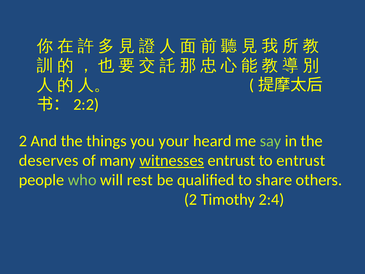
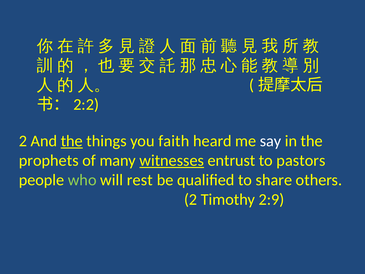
the at (72, 141) underline: none -> present
your: your -> faith
say colour: light green -> white
deserves: deserves -> prophets
to entrust: entrust -> pastors
2:4: 2:4 -> 2:9
